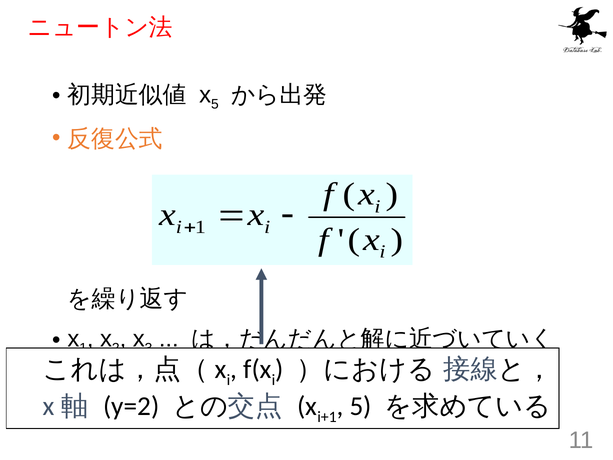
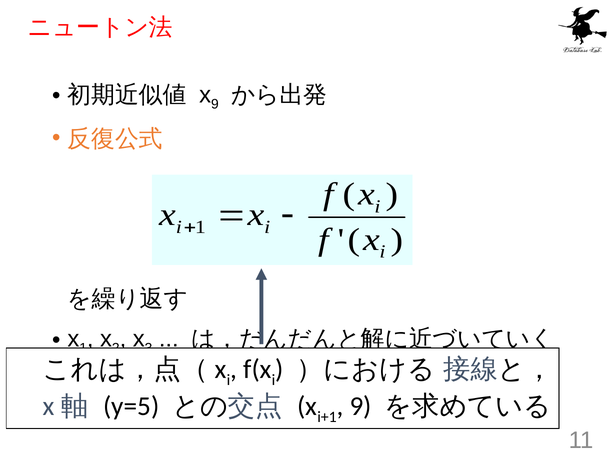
5 at (215, 104): 5 -> 9
y=2: y=2 -> y=5
5 at (361, 406): 5 -> 9
